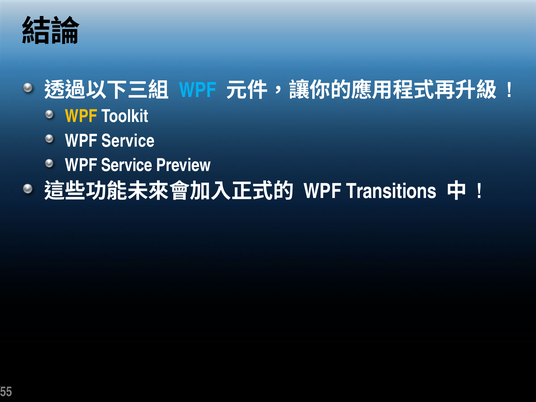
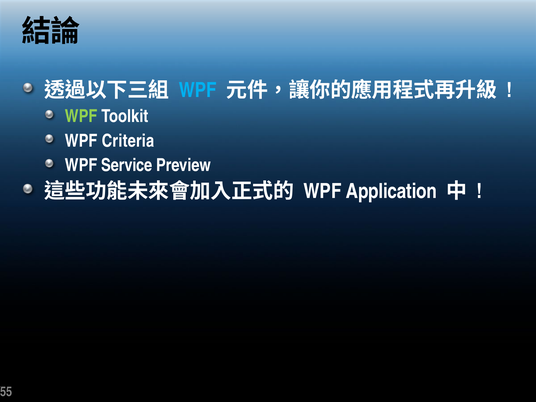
WPF at (81, 116) colour: yellow -> light green
Service at (128, 141): Service -> Criteria
Transitions: Transitions -> Application
